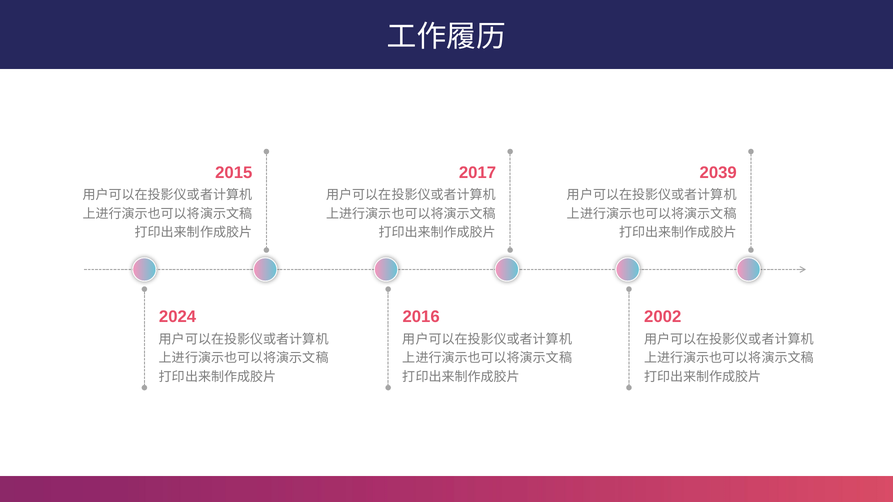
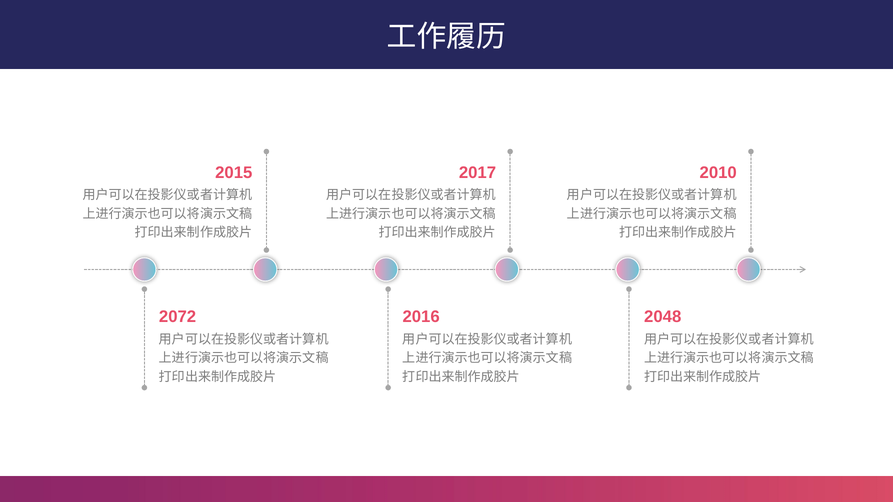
2039: 2039 -> 2010
2024: 2024 -> 2072
2002: 2002 -> 2048
